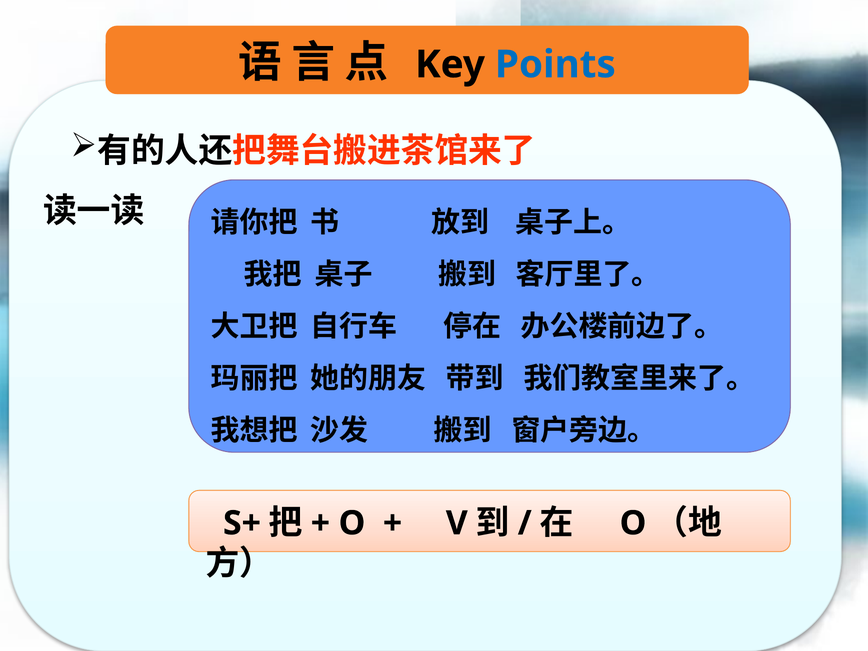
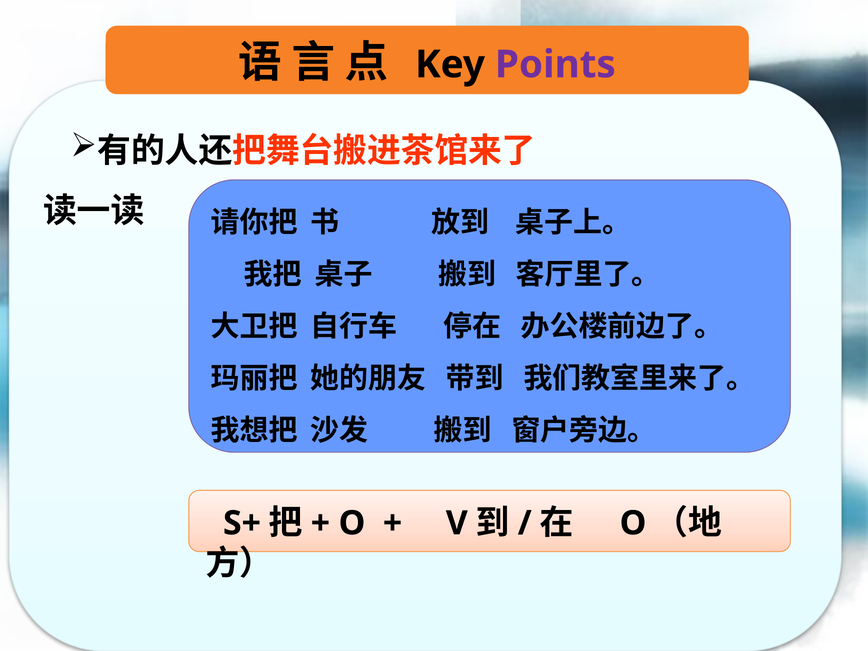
Points colour: blue -> purple
